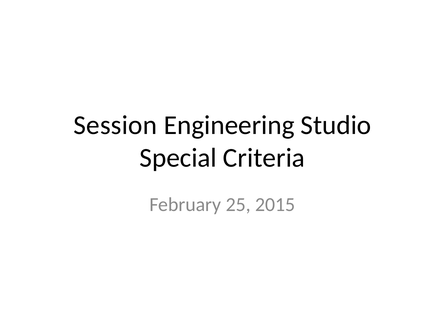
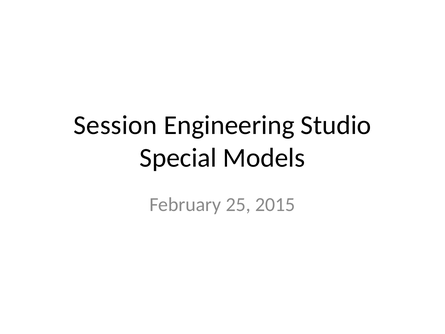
Criteria: Criteria -> Models
